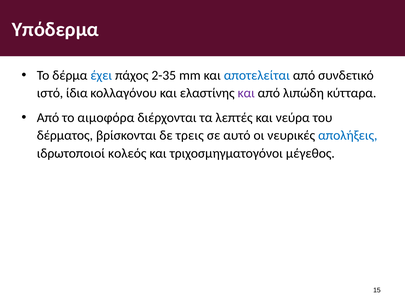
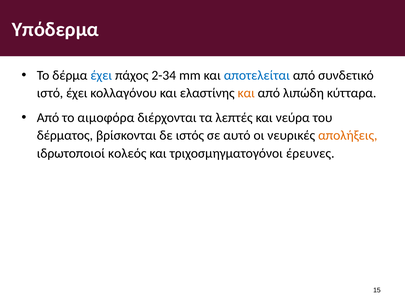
2-35: 2-35 -> 2-34
ιστό ίδια: ίδια -> έχει
και at (246, 93) colour: purple -> orange
τρεις: τρεις -> ιστός
απολήξεις colour: blue -> orange
μέγεθος: μέγεθος -> έρευνες
